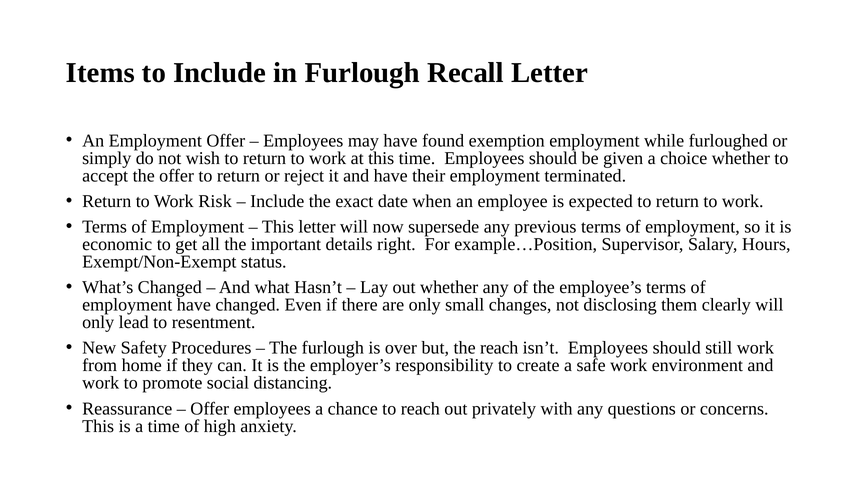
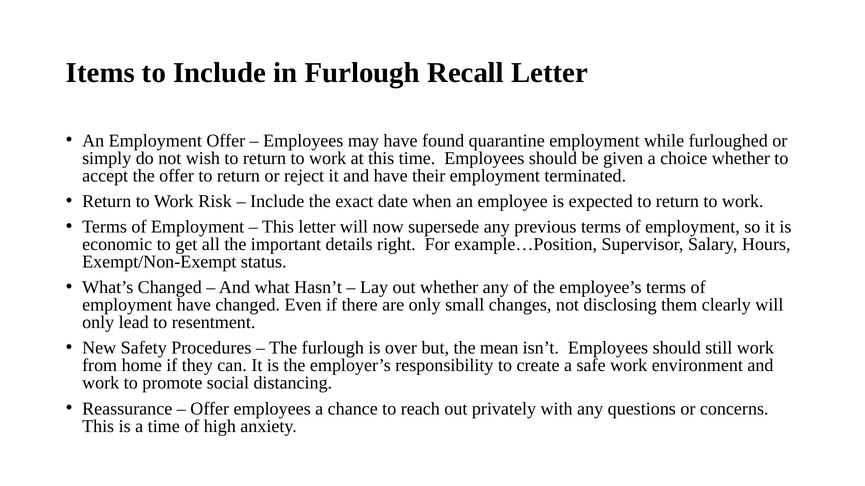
exemption: exemption -> quarantine
the reach: reach -> mean
